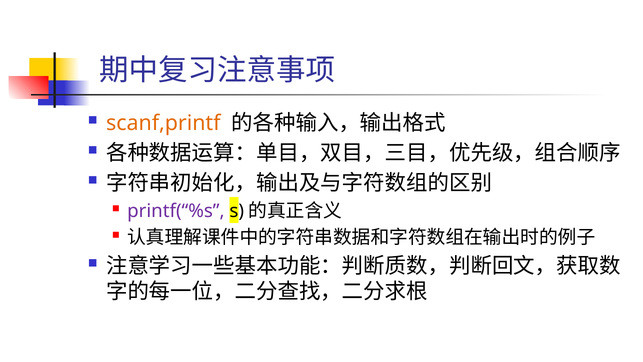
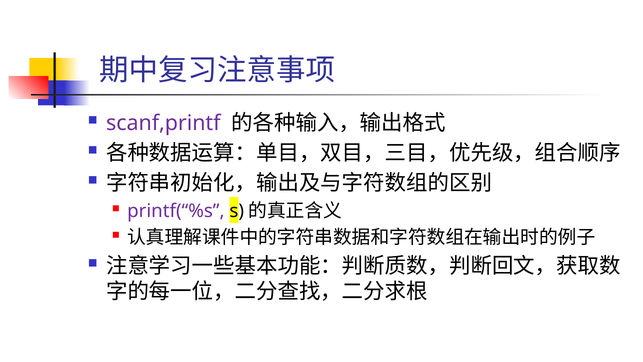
scanf,printf colour: orange -> purple
